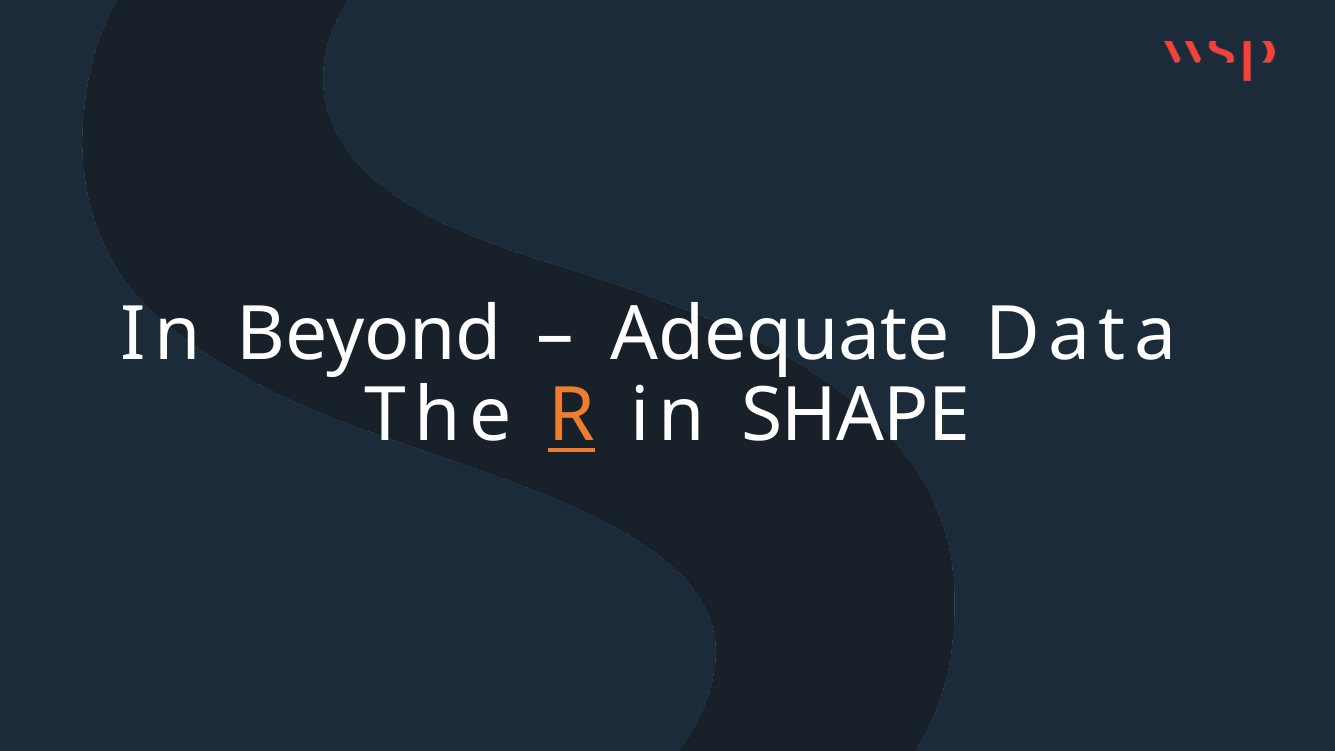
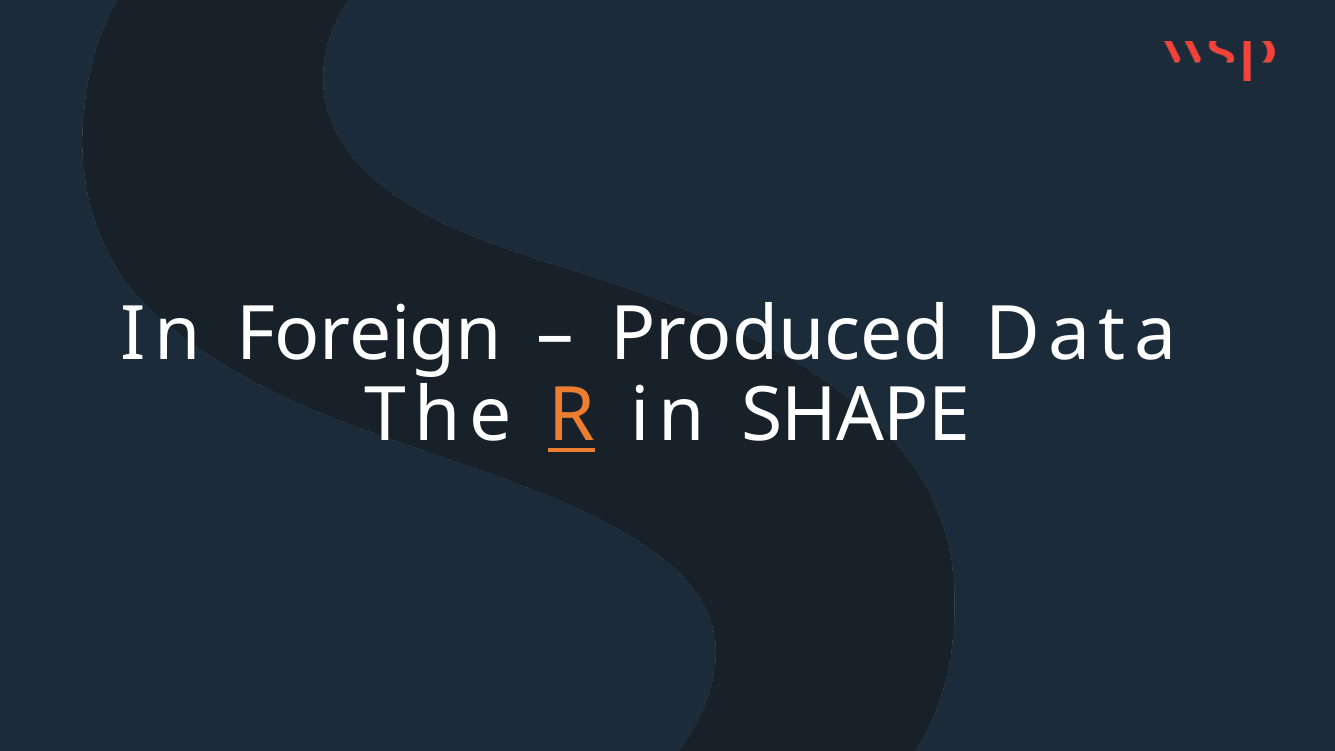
Beyond: Beyond -> Foreign
Adequate: Adequate -> Produced
